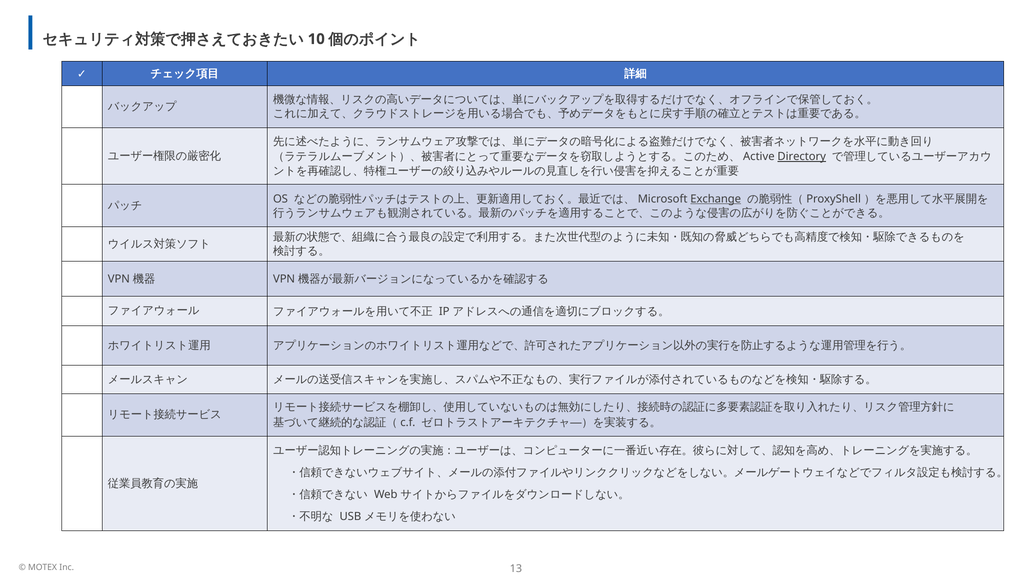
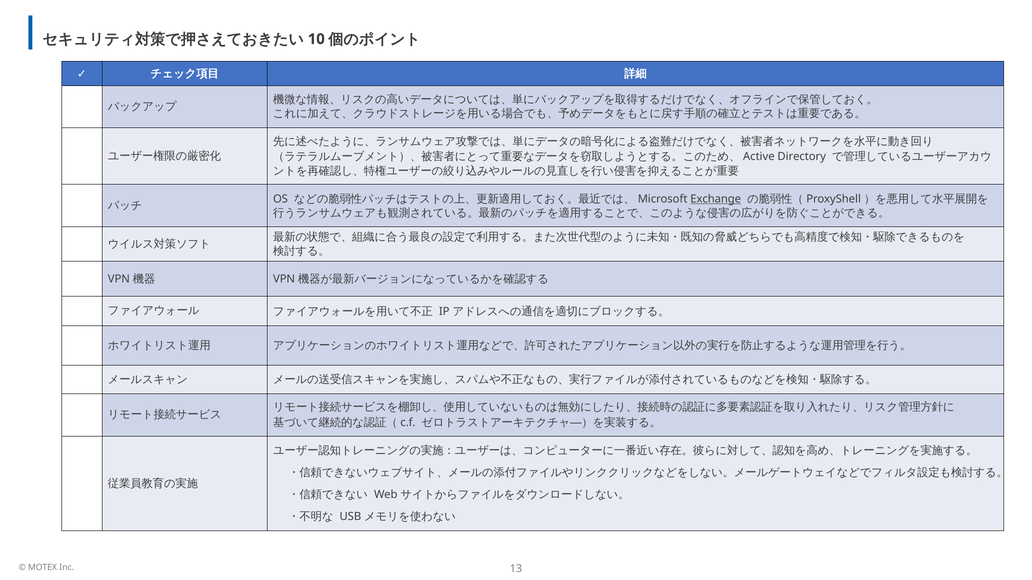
Directory underline: present -> none
